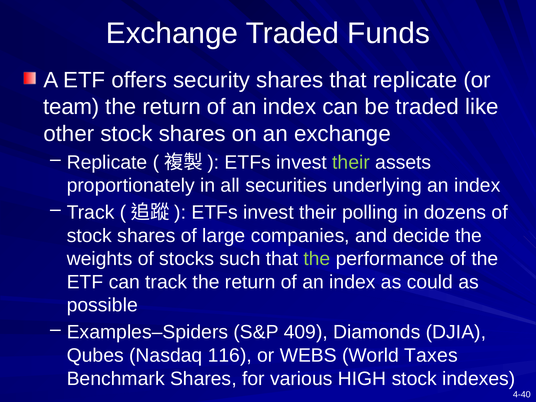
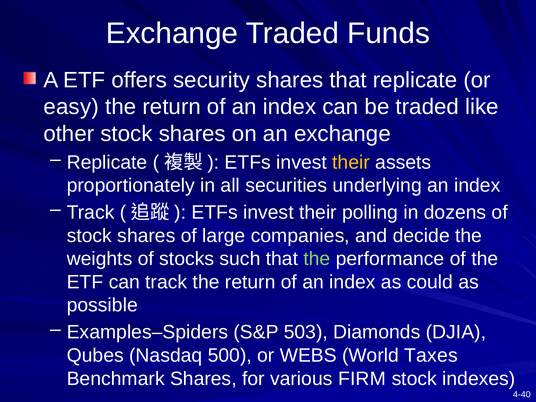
team: team -> easy
their at (351, 162) colour: light green -> yellow
409: 409 -> 503
116: 116 -> 500
HIGH: HIGH -> FIRM
